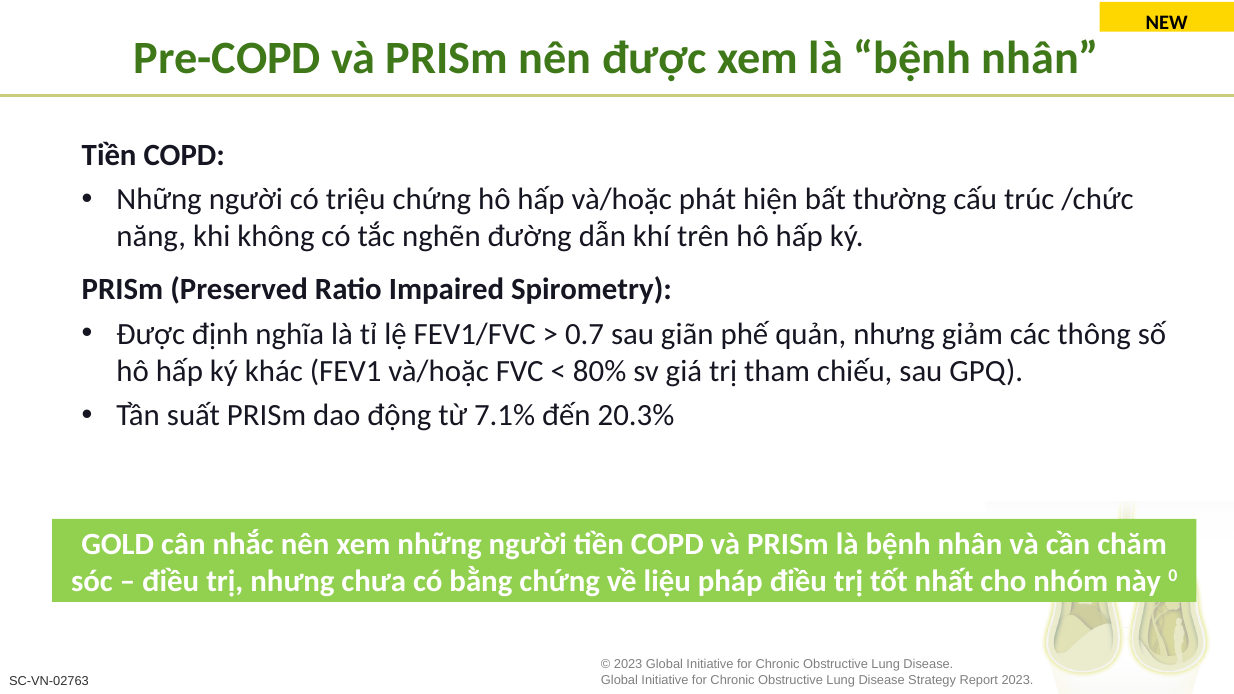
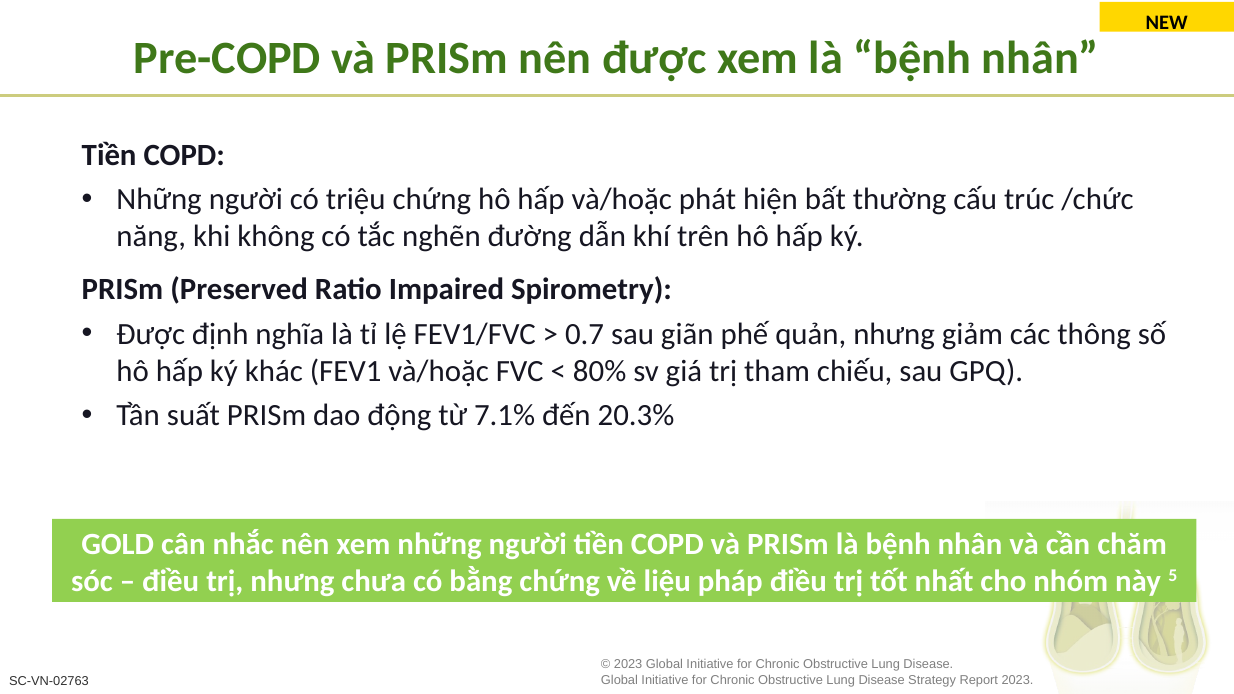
0: 0 -> 5
